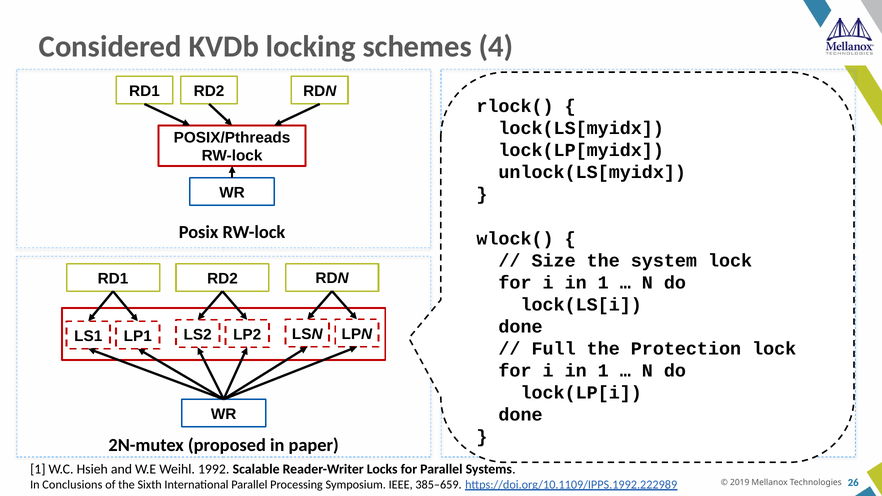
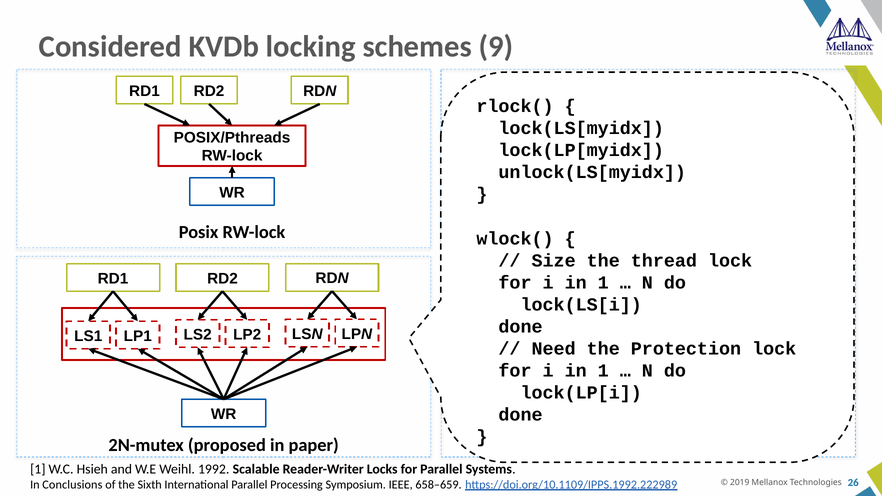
4: 4 -> 9
system: system -> thread
Full: Full -> Need
385–659: 385–659 -> 658–659
